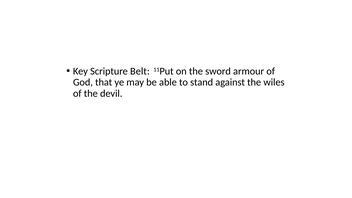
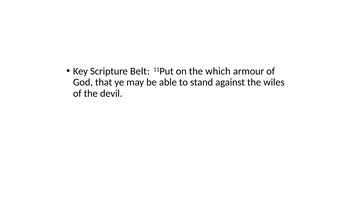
sword: sword -> which
